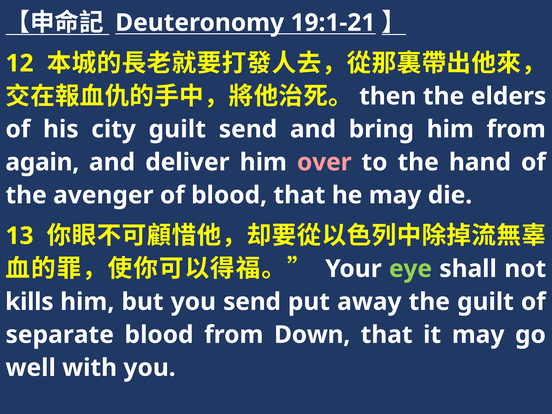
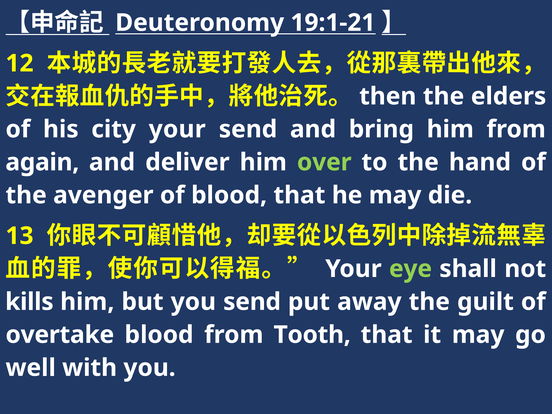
city guilt: guilt -> your
over colour: pink -> light green
separate: separate -> overtake
Down: Down -> Tooth
